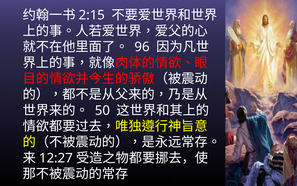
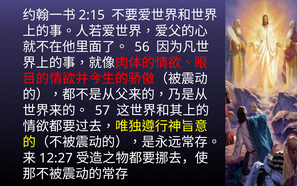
96: 96 -> 56
50: 50 -> 57
